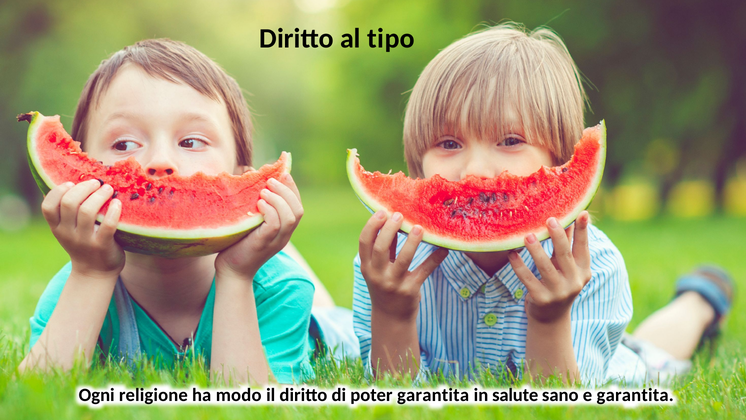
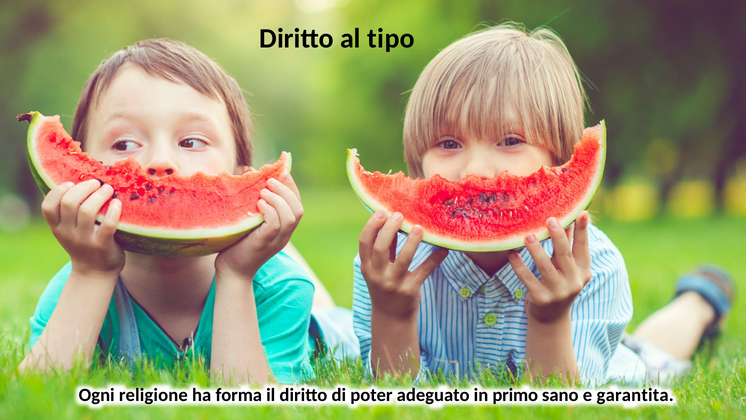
modo: modo -> forma
poter garantita: garantita -> adeguato
salute: salute -> primo
